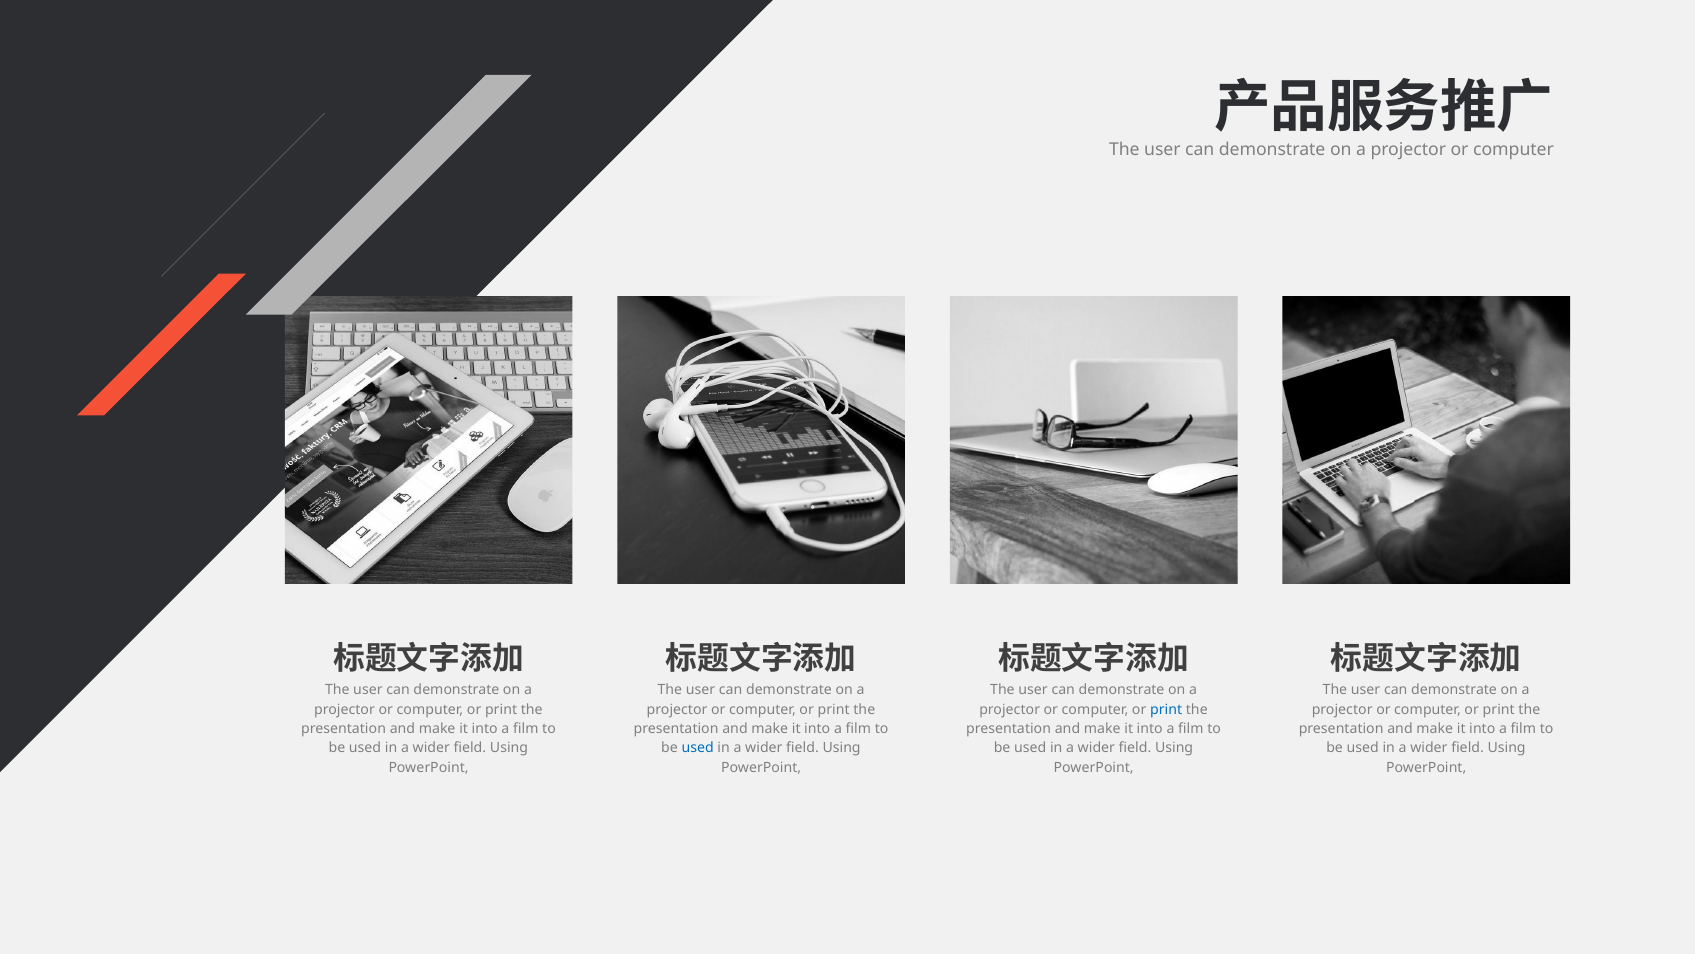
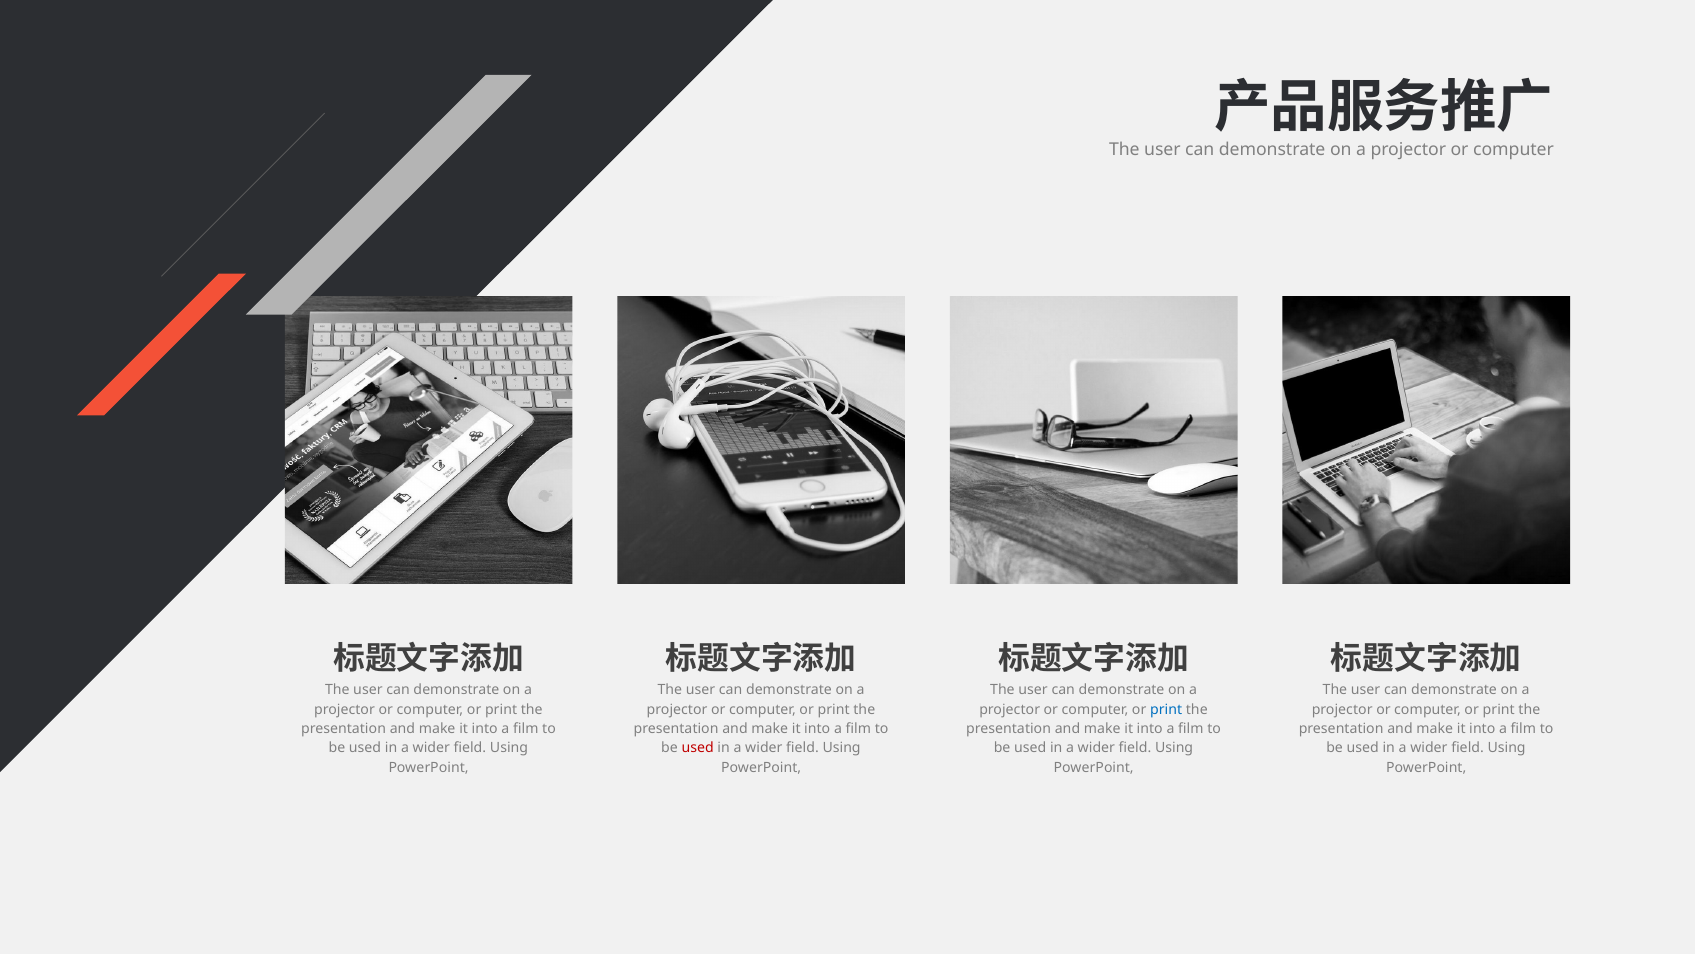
used at (698, 748) colour: blue -> red
